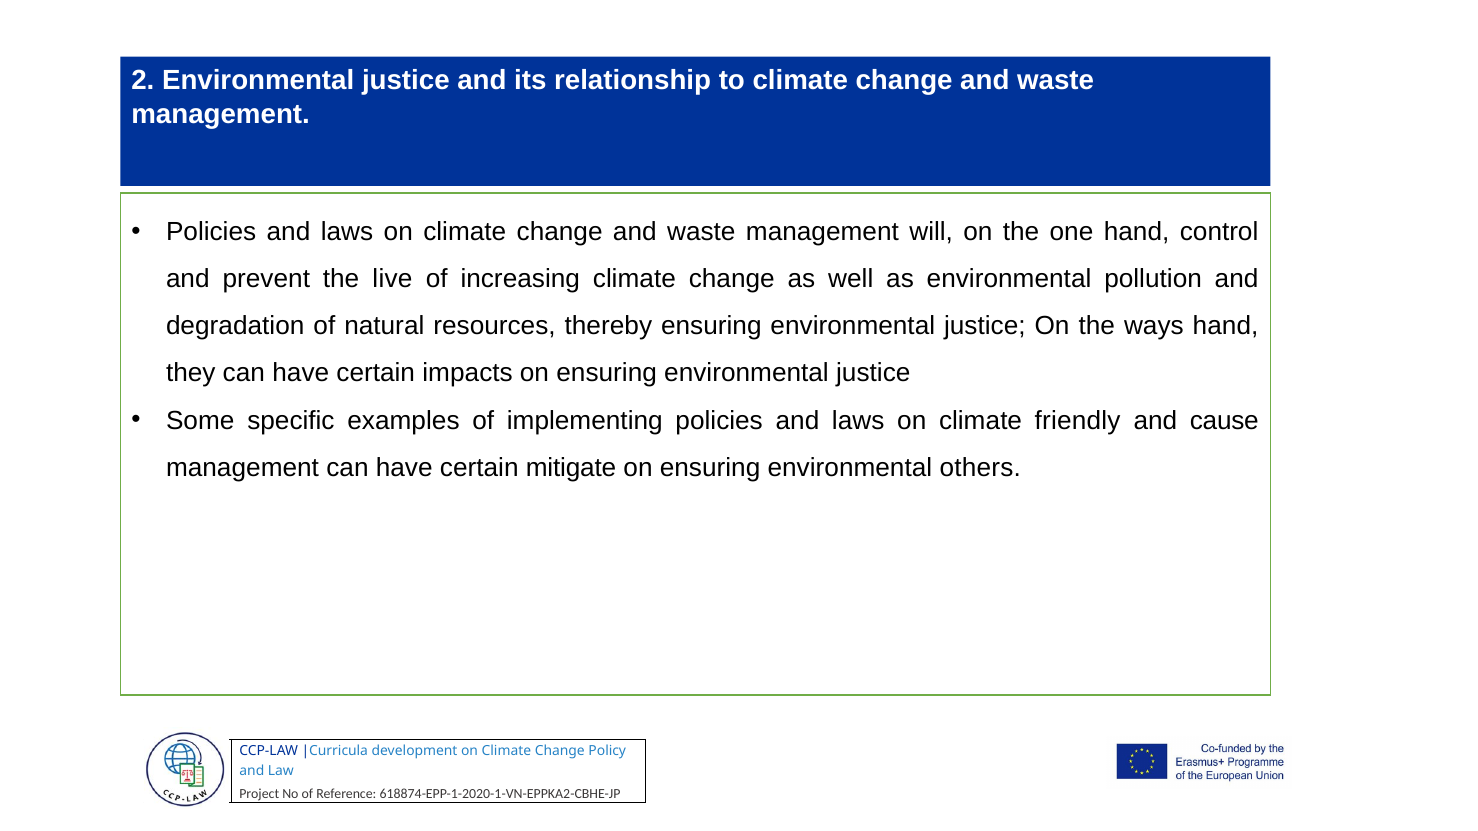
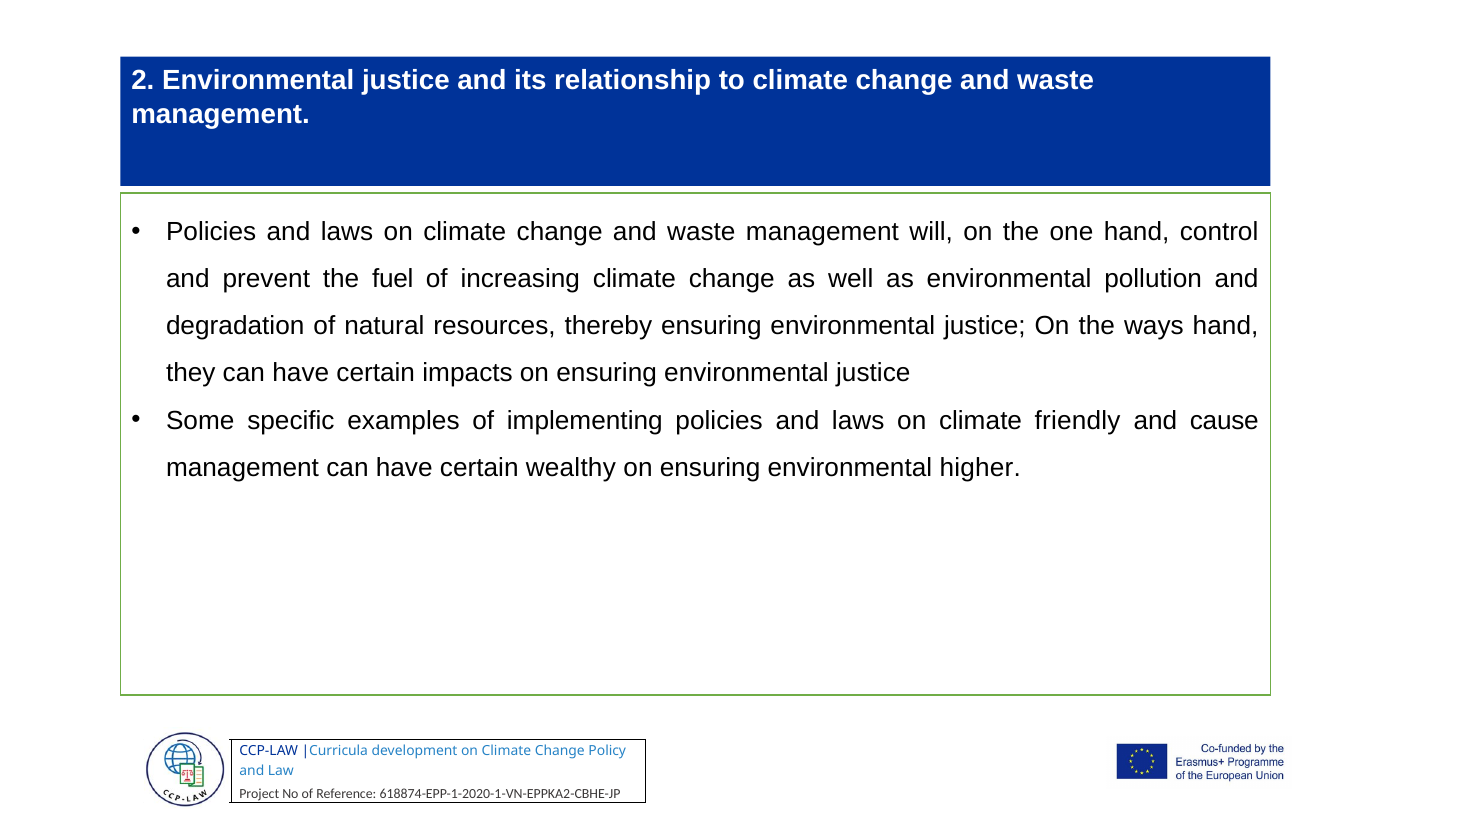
live: live -> fuel
mitigate: mitigate -> wealthy
others: others -> higher
